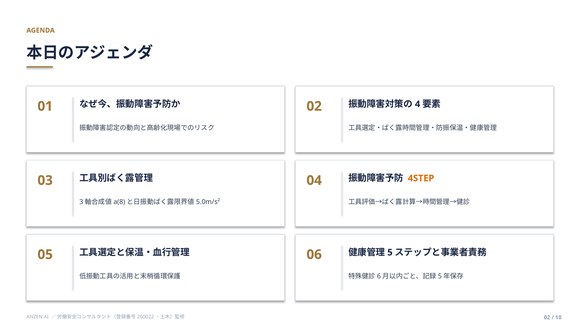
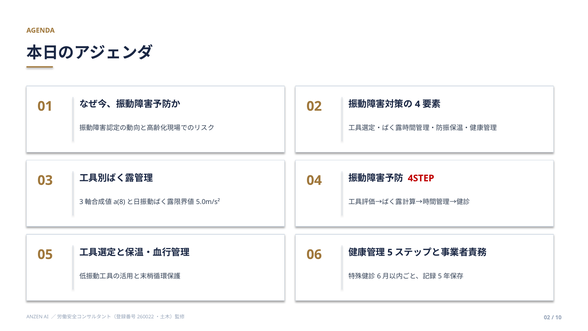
4STEP colour: orange -> red
